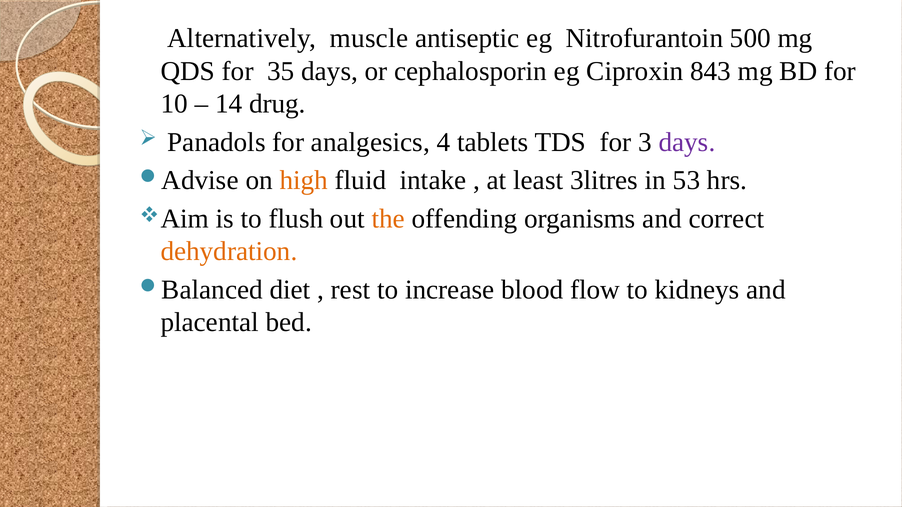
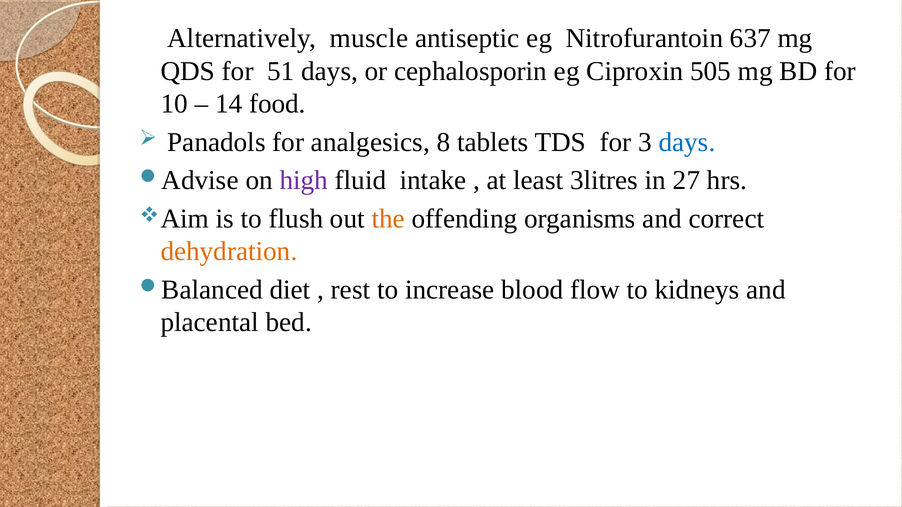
500: 500 -> 637
35: 35 -> 51
843: 843 -> 505
drug: drug -> food
4: 4 -> 8
days at (687, 142) colour: purple -> blue
high colour: orange -> purple
53: 53 -> 27
